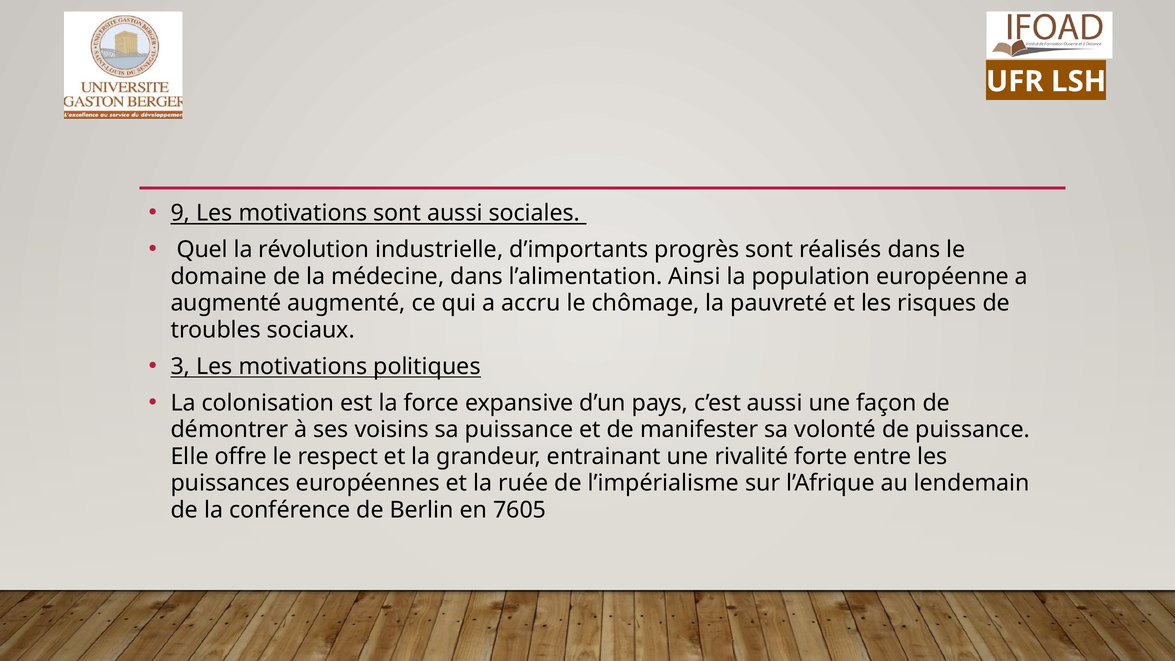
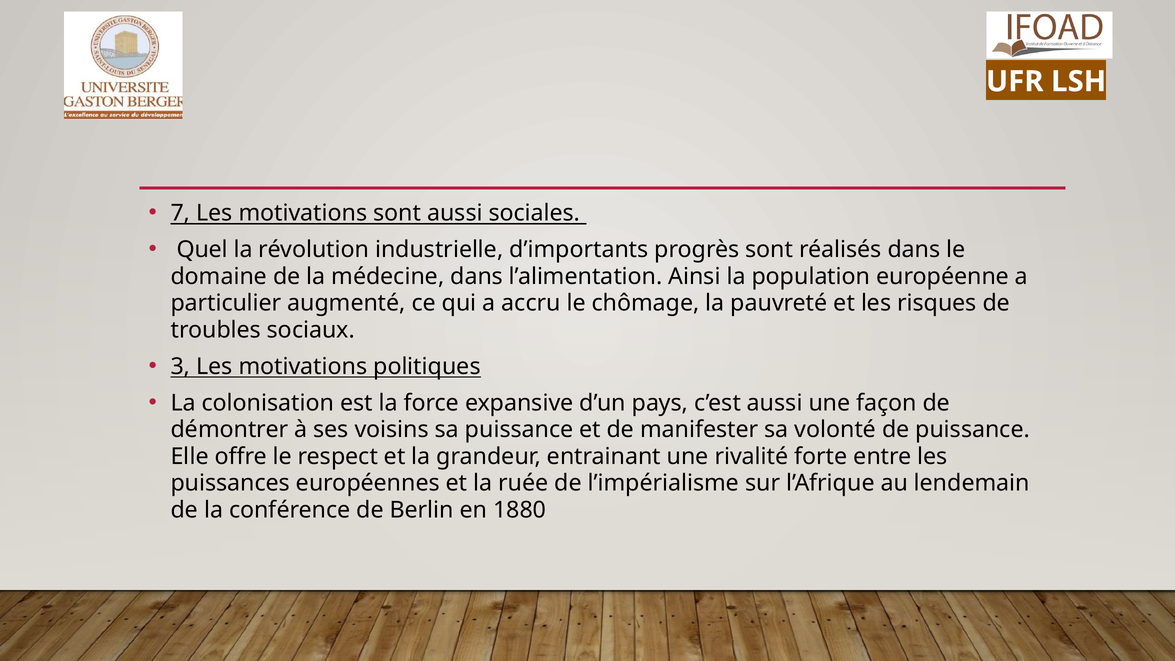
9: 9 -> 7
augmenté at (226, 303): augmenté -> particulier
7605: 7605 -> 1880
